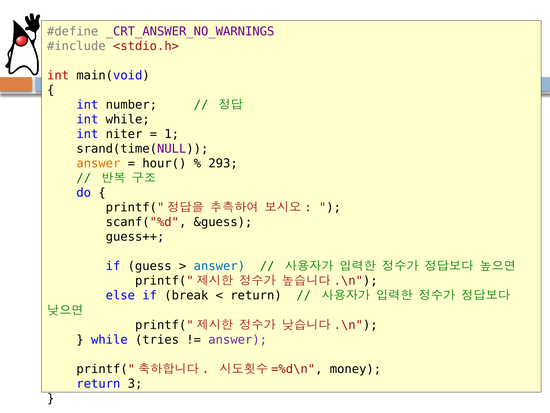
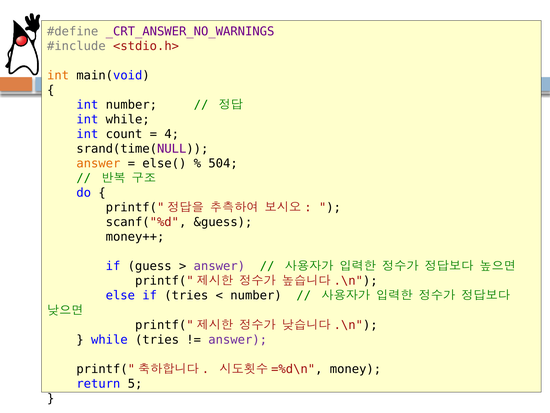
int at (58, 75) colour: red -> orange
niter: niter -> count
1: 1 -> 4
hour(: hour( -> else(
293: 293 -> 504
guess++: guess++ -> money++
answer at (219, 266) colour: blue -> purple
if break: break -> tries
return at (256, 295): return -> number
3: 3 -> 5
